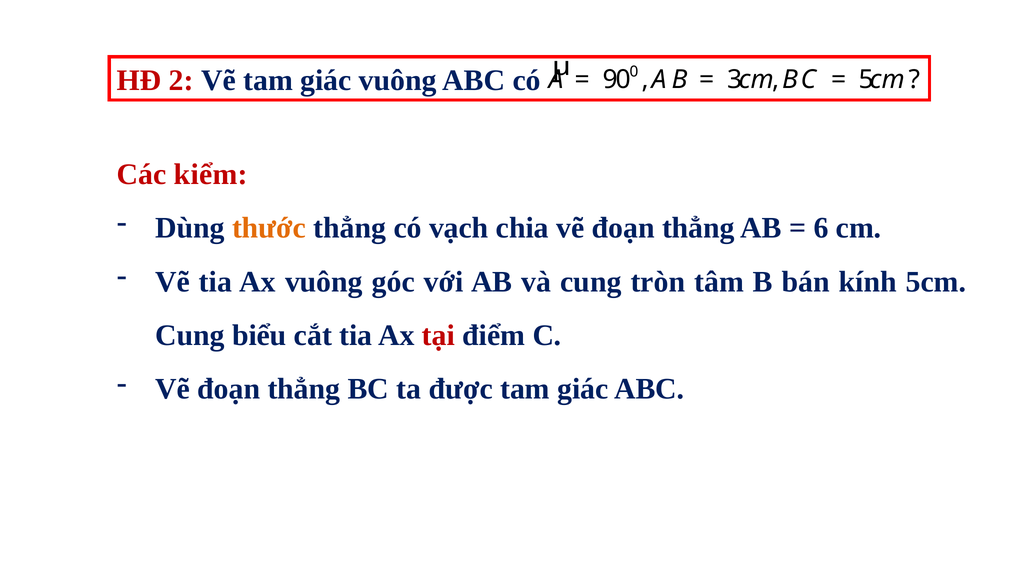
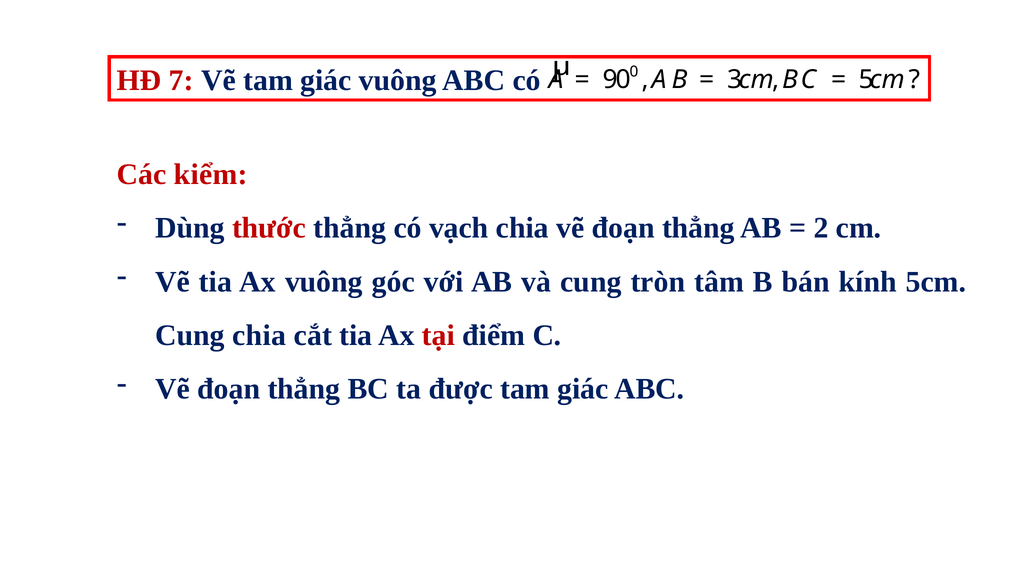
2: 2 -> 7
thước colour: orange -> red
6: 6 -> 2
Cung biểu: biểu -> chia
